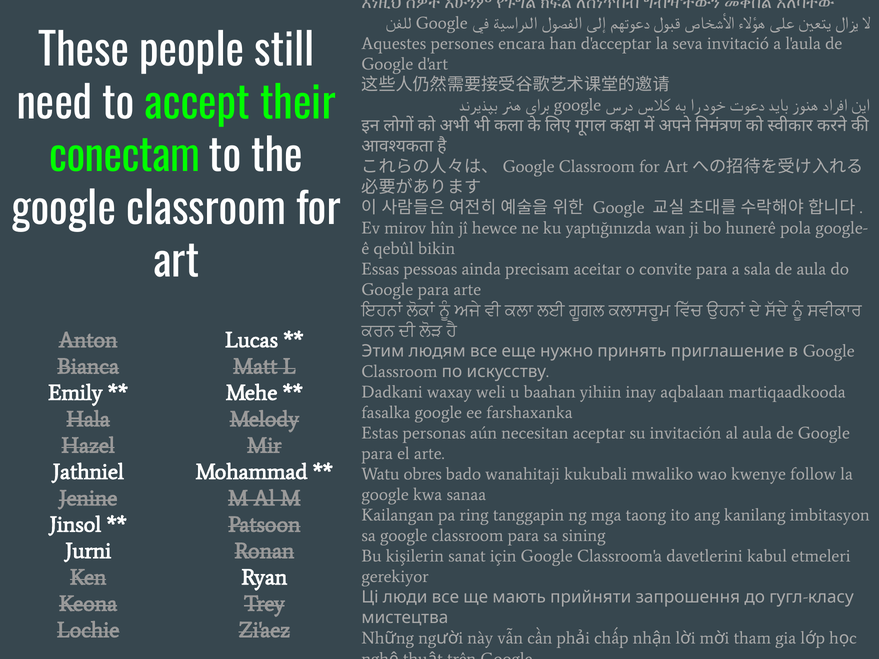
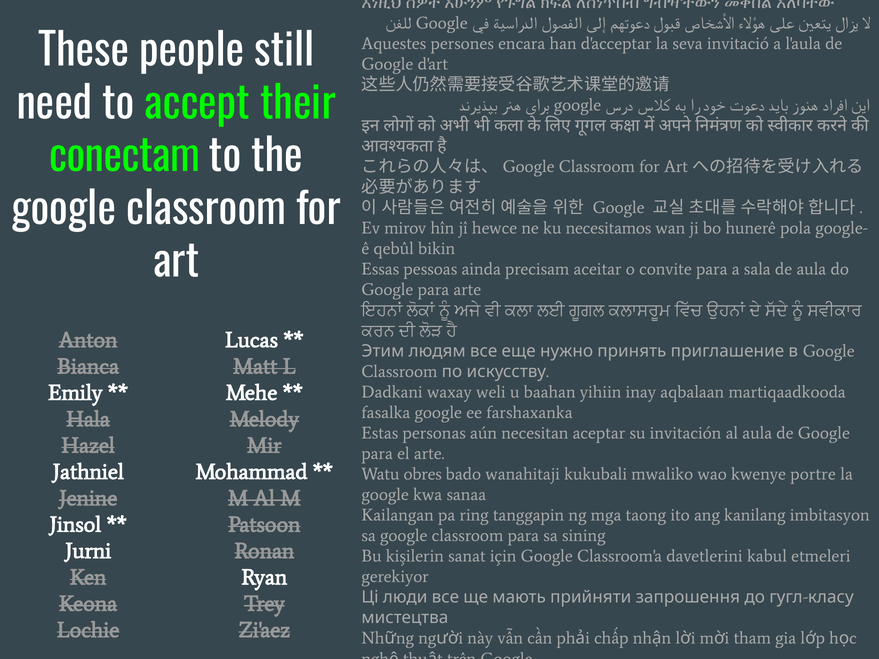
yaptığınızda: yaptığınızda -> necesitamos
follow: follow -> portre
